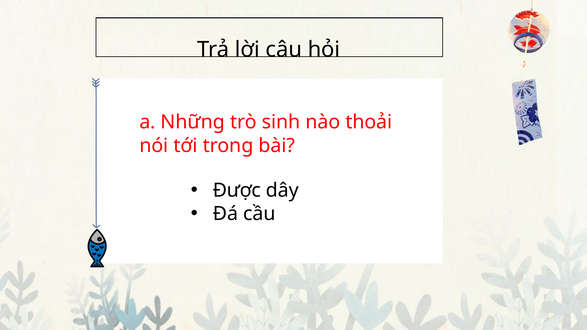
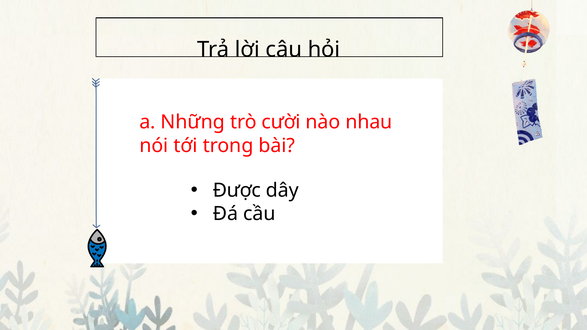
sinh: sinh -> cười
thoải: thoải -> nhau
